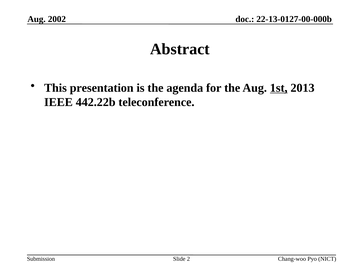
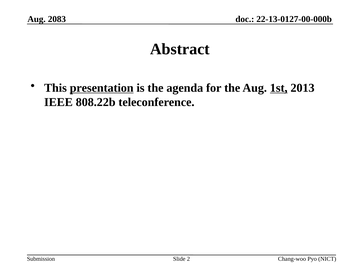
2002: 2002 -> 2083
presentation underline: none -> present
442.22b: 442.22b -> 808.22b
